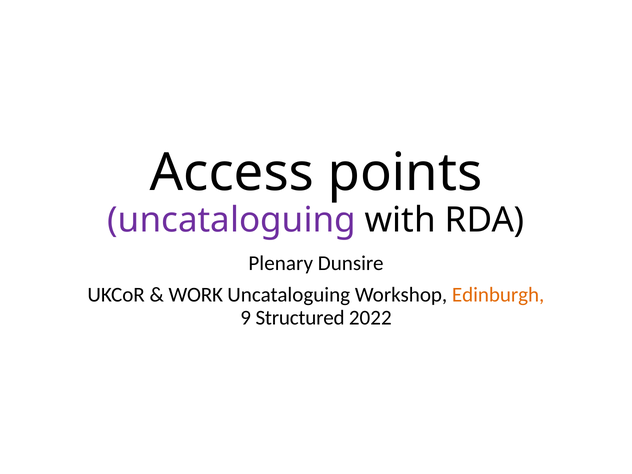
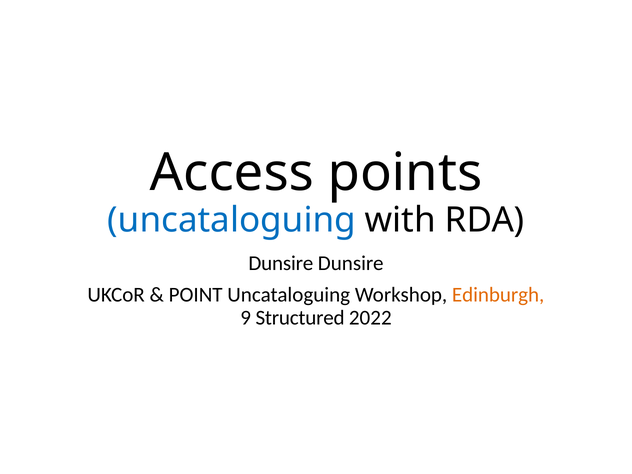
uncataloguing at (232, 220) colour: purple -> blue
Plenary at (281, 263): Plenary -> Dunsire
WORK: WORK -> POINT
